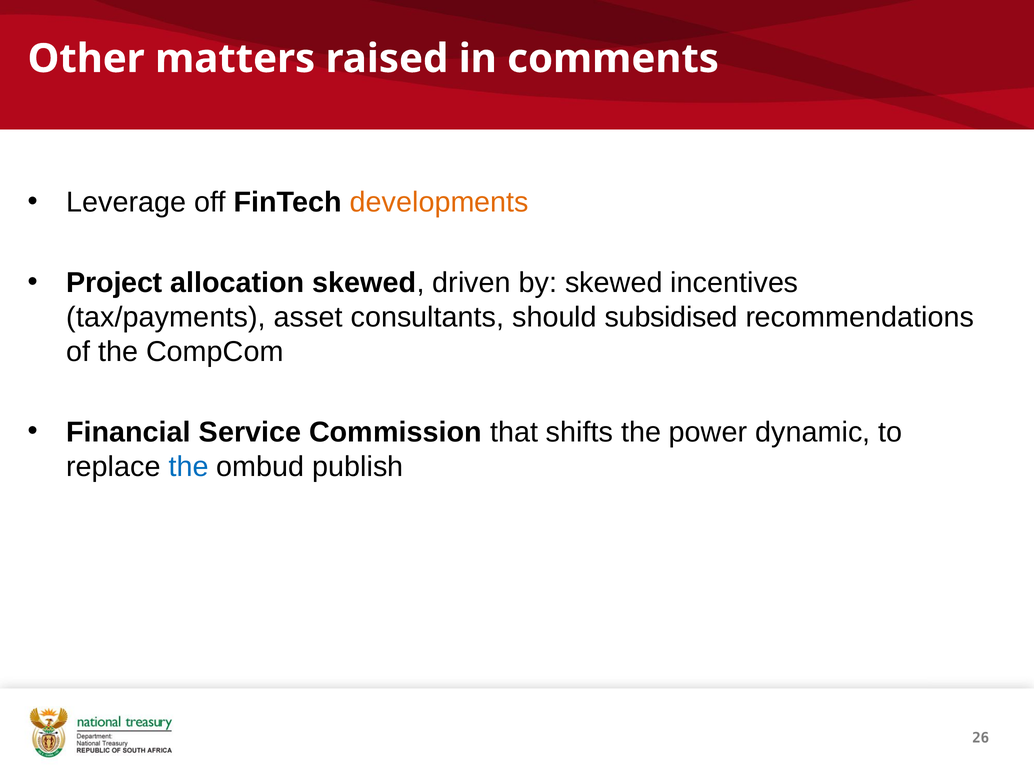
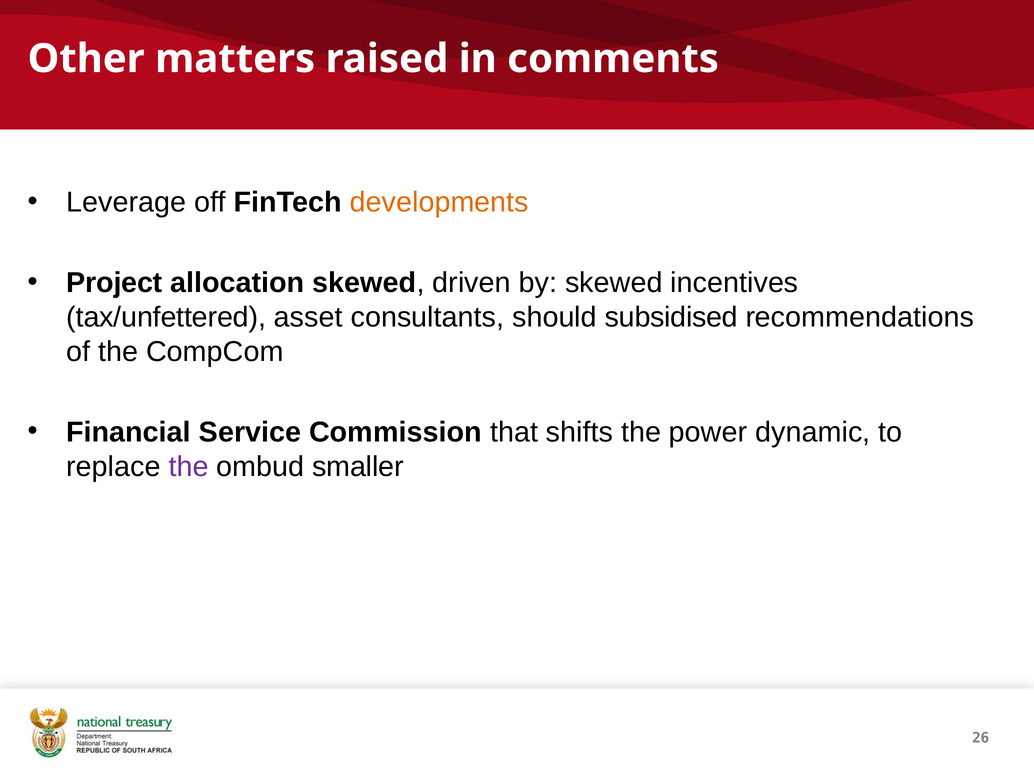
tax/payments: tax/payments -> tax/unfettered
the at (189, 467) colour: blue -> purple
publish: publish -> smaller
